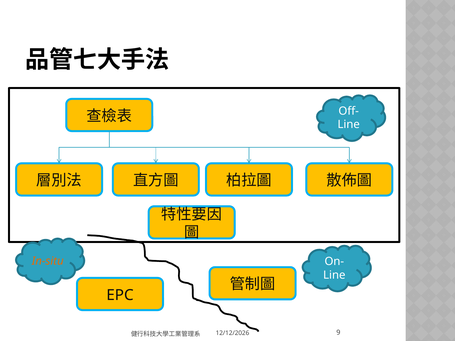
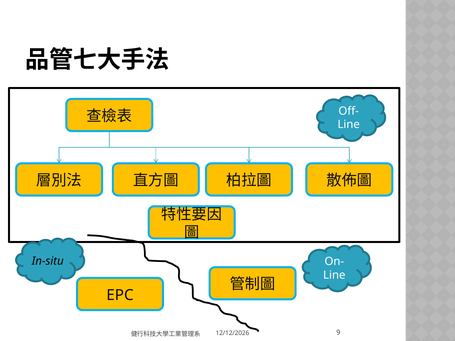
In-situ colour: orange -> black
